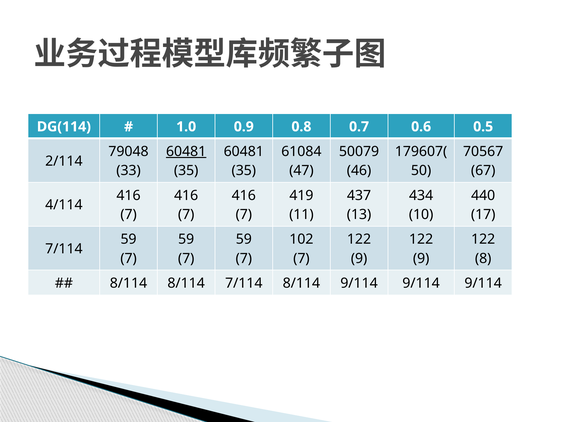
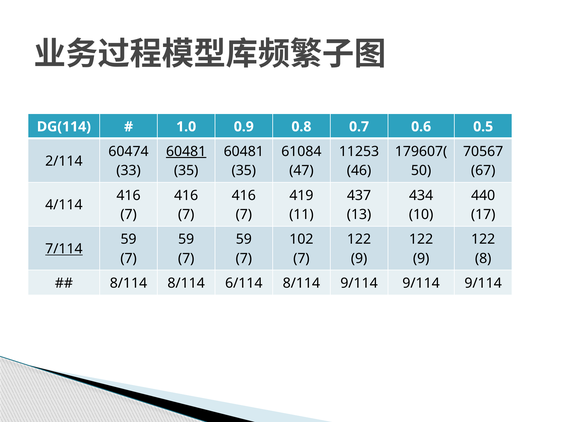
79048: 79048 -> 60474
50079: 50079 -> 11253
7/114 at (64, 249) underline: none -> present
8/114 7/114: 7/114 -> 6/114
